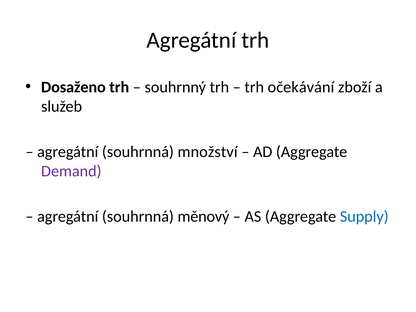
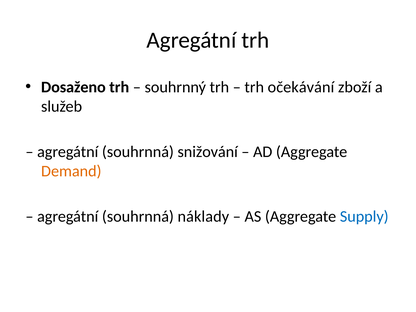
množství: množství -> snižování
Demand colour: purple -> orange
měnový: měnový -> náklady
